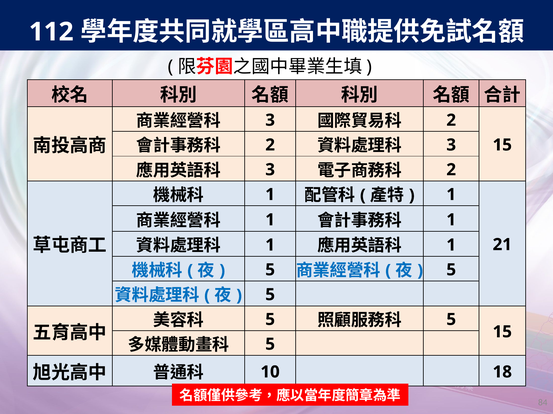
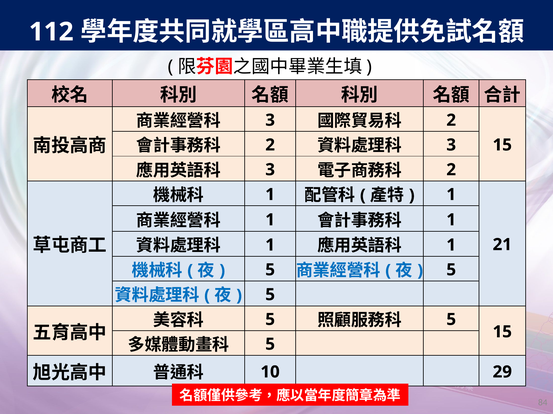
18: 18 -> 29
